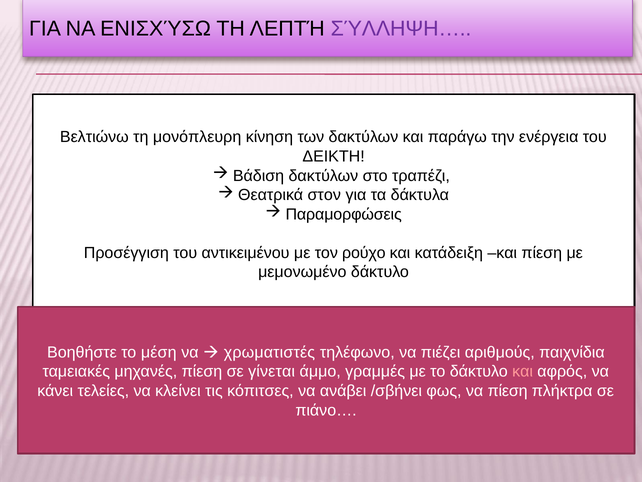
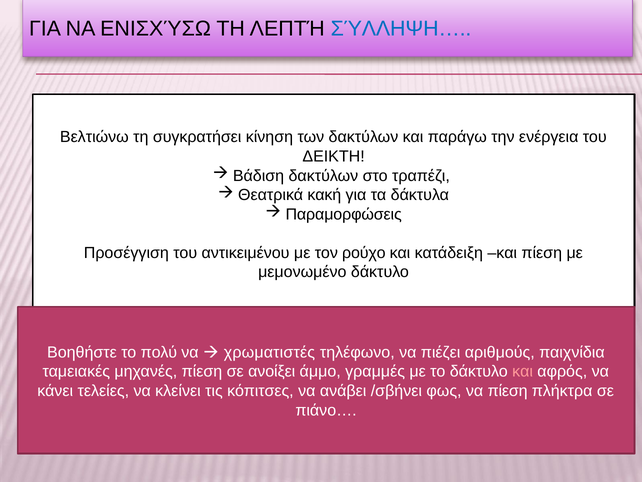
ΣΎΛΛΗΨΗ… colour: purple -> blue
μονόπλευρη: μονόπλευρη -> συγκρατήσει
στον: στον -> κακή
μέση: μέση -> πολύ
γίνεται: γίνεται -> ανοίξει
